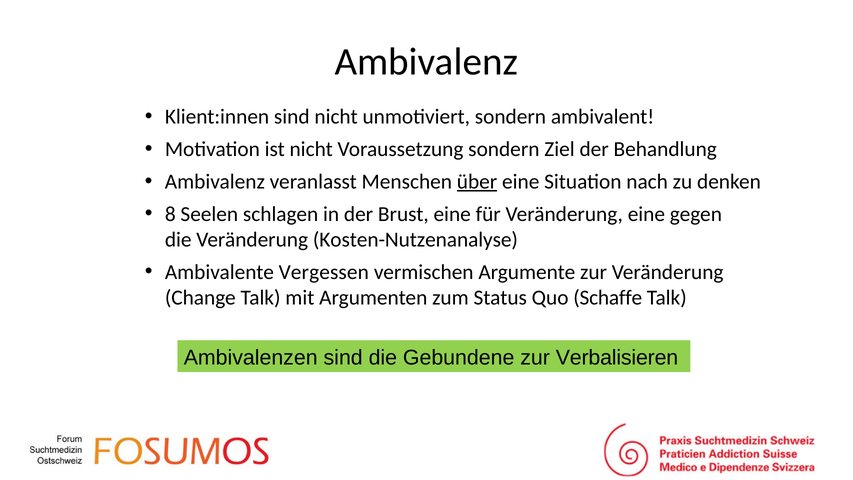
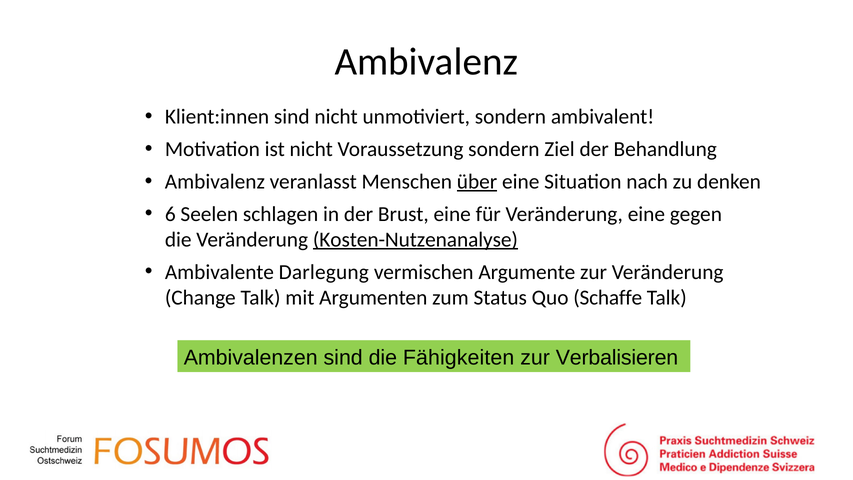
8: 8 -> 6
Kosten-Nutzenanalyse underline: none -> present
Vergessen: Vergessen -> Darlegung
Gebundene: Gebundene -> Fähigkeiten
